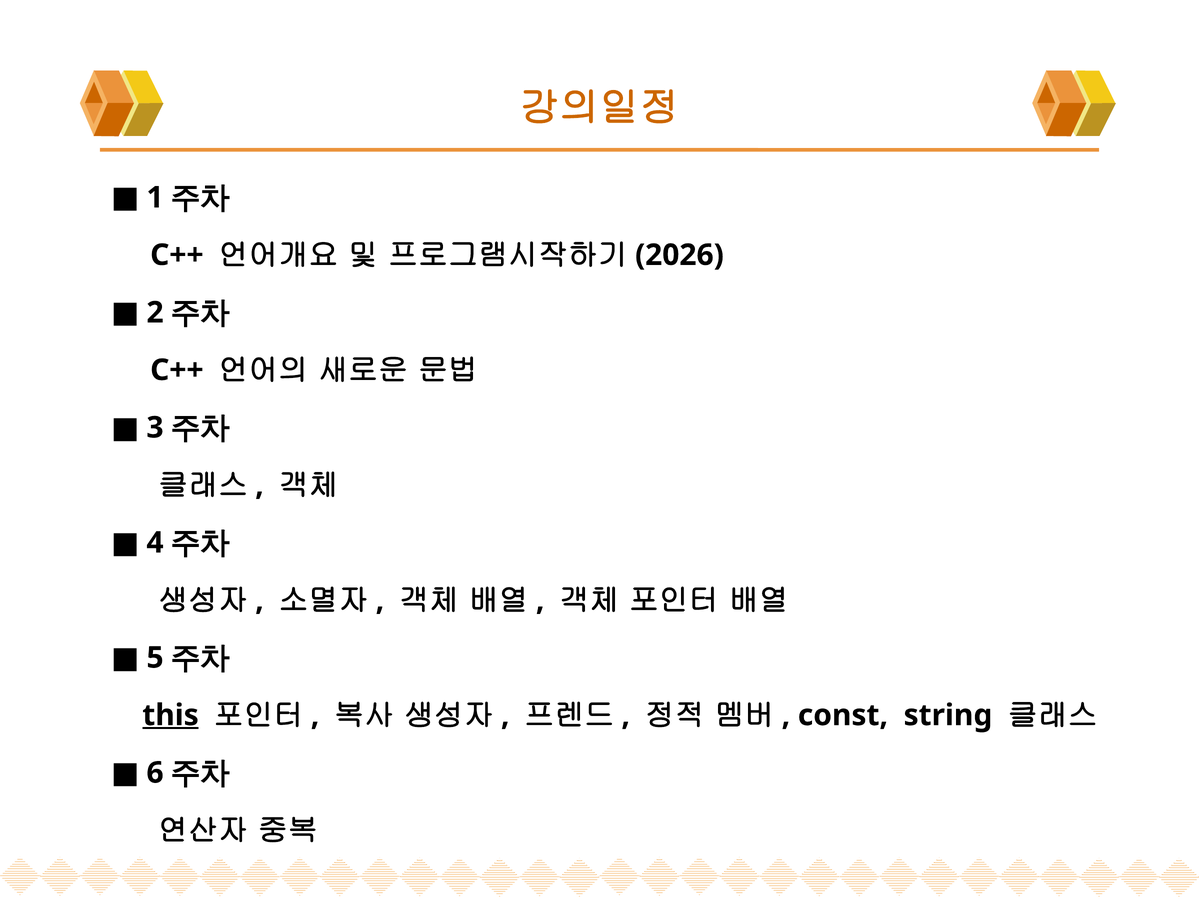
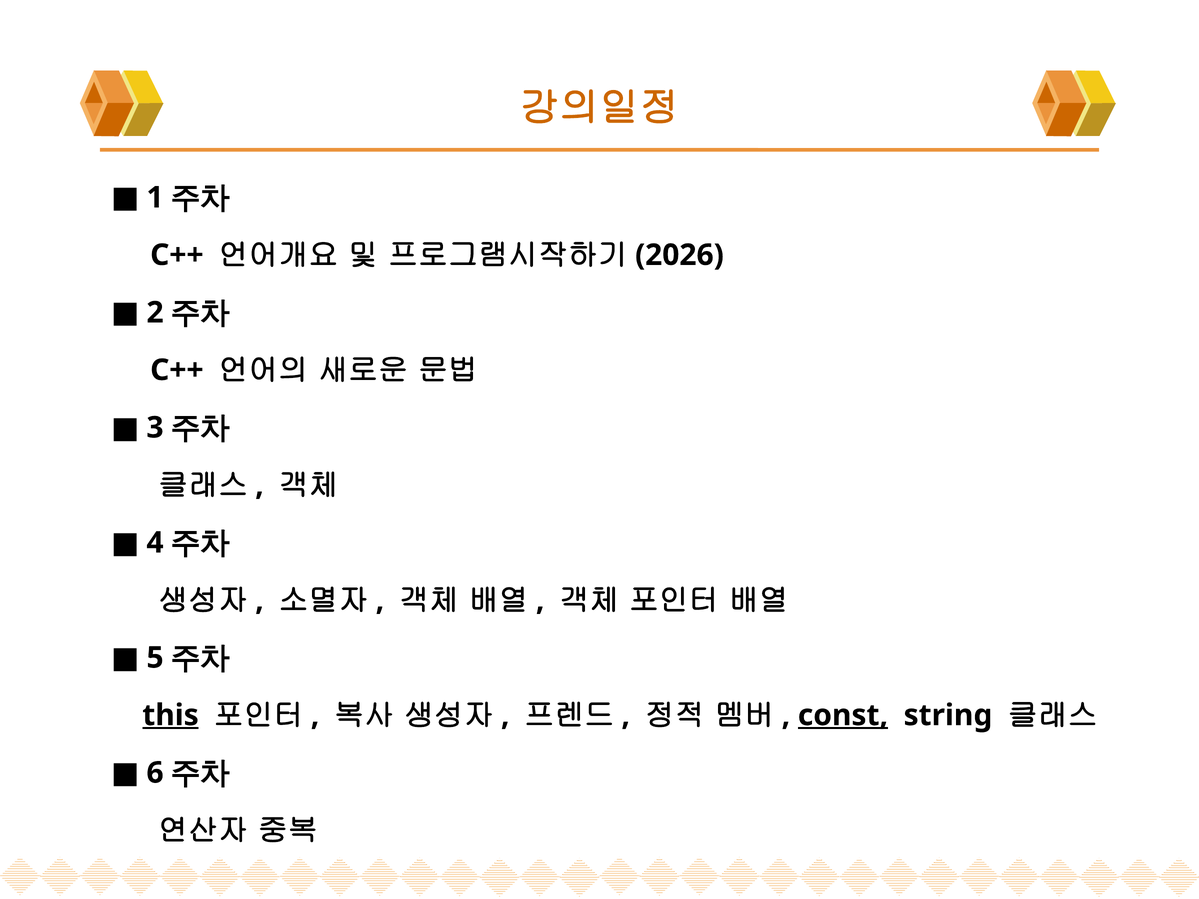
const underline: none -> present
